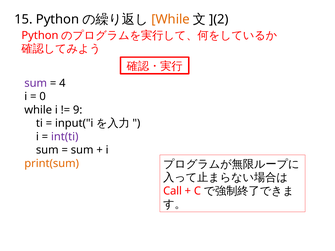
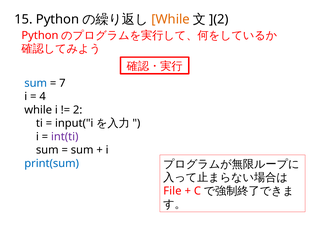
sum at (36, 83) colour: purple -> blue
4: 4 -> 7
0: 0 -> 4
9: 9 -> 2
print(sum colour: orange -> blue
Call: Call -> File
